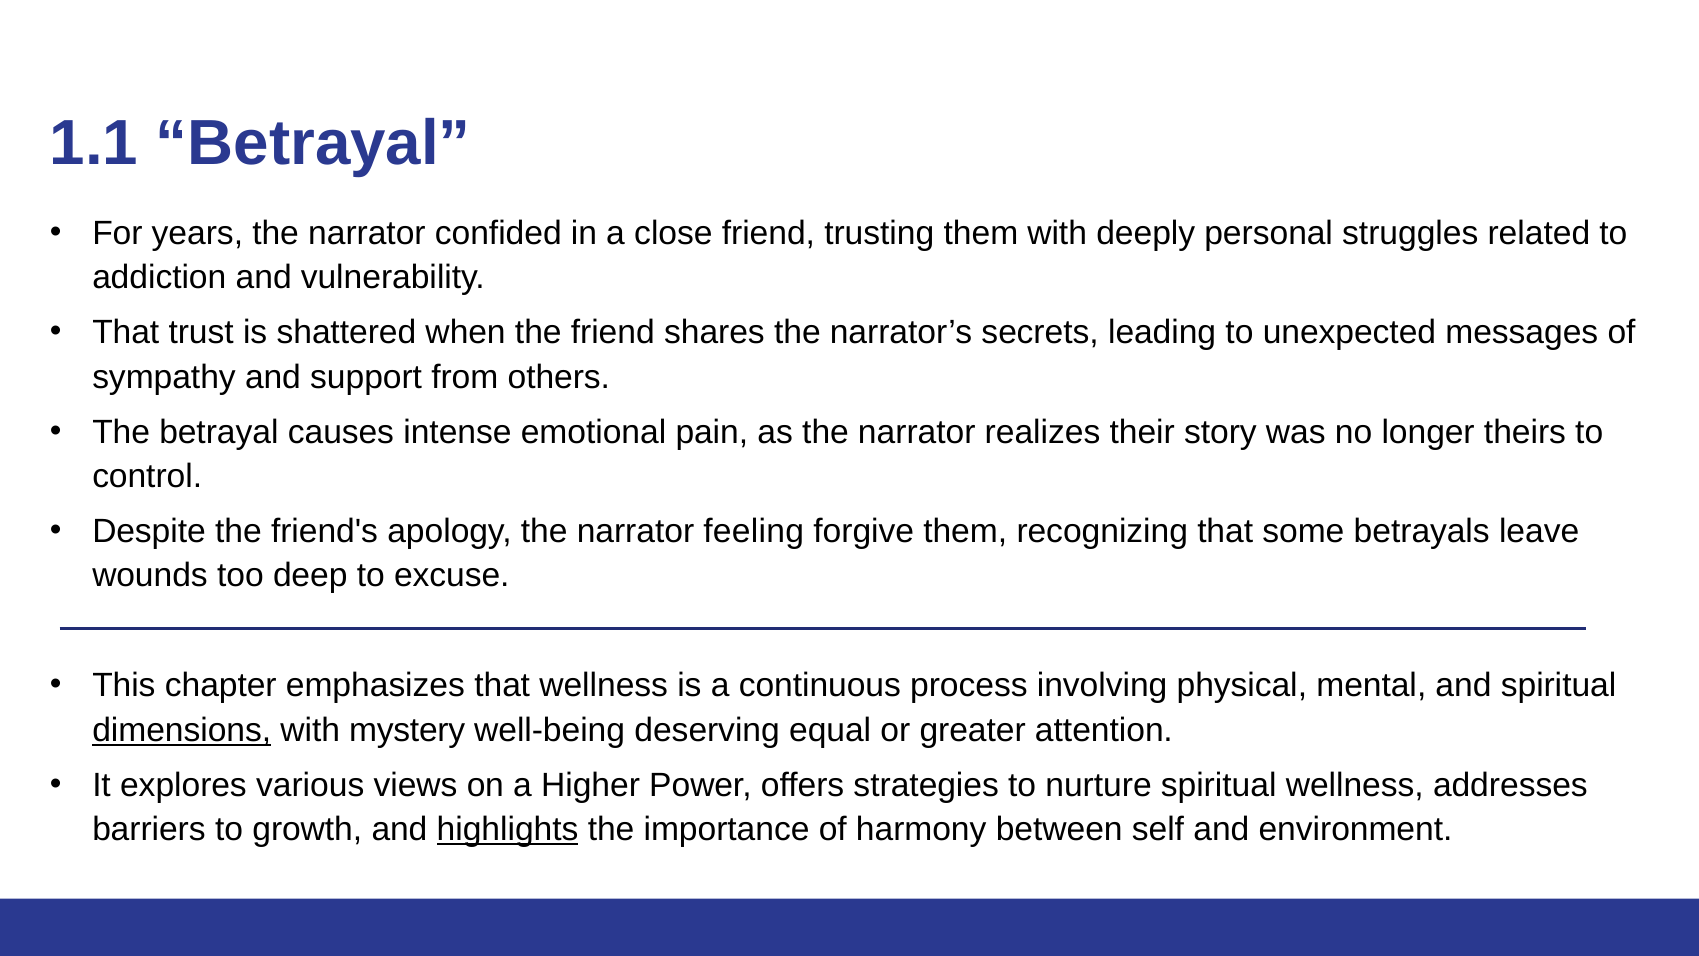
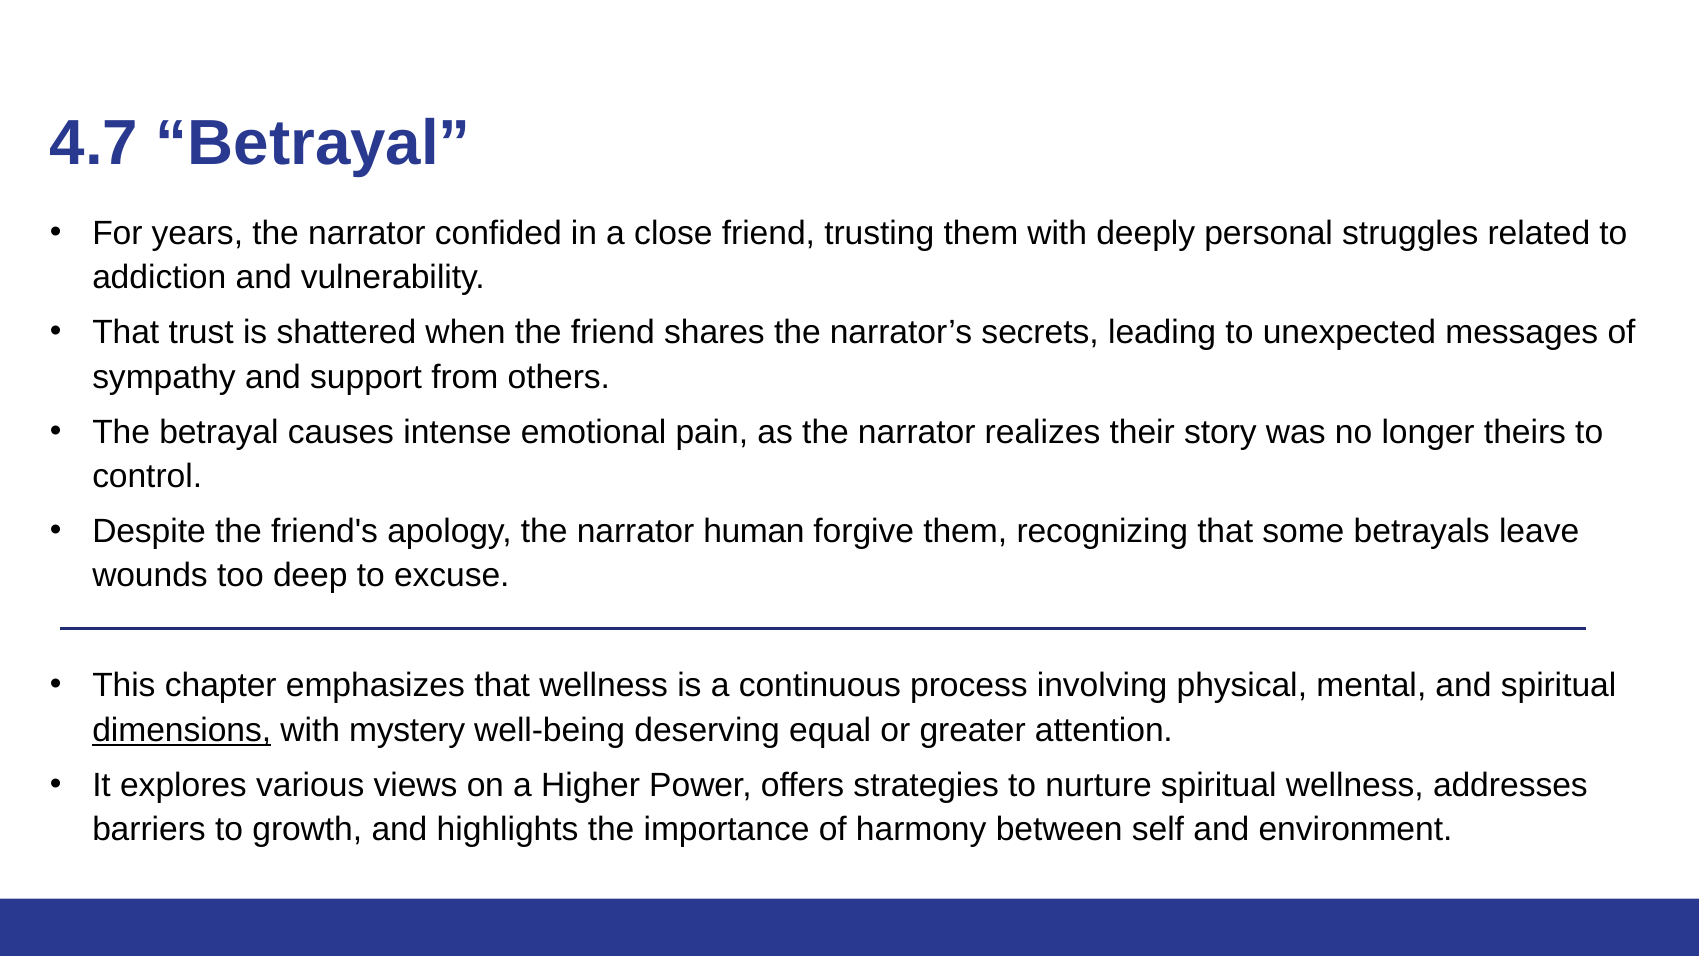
1.1: 1.1 -> 4.7
feeling: feeling -> human
highlights underline: present -> none
